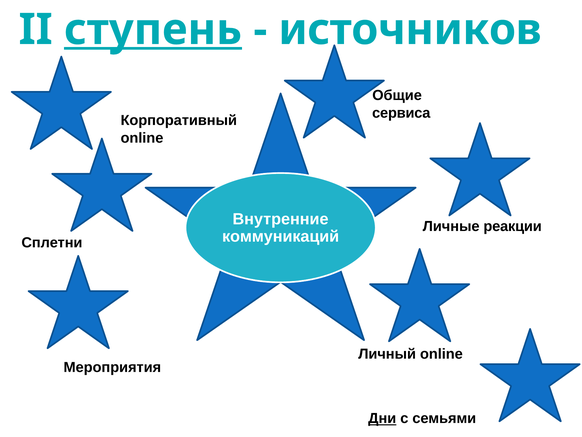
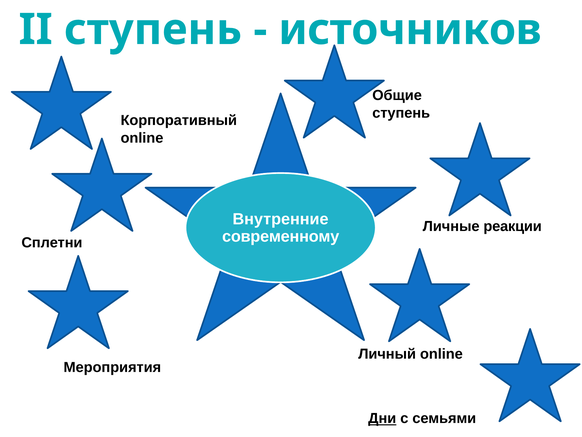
ступень at (153, 30) underline: present -> none
сервиса at (401, 113): сервиса -> ступень
коммуникаций: коммуникаций -> современному
